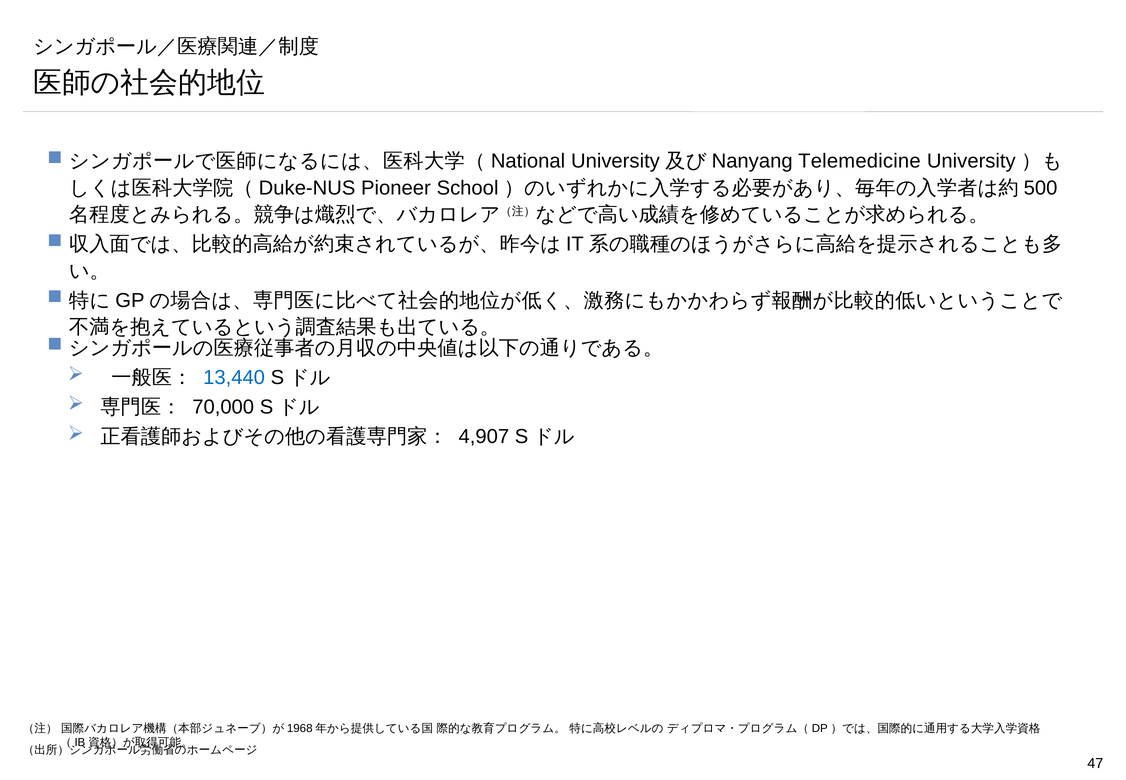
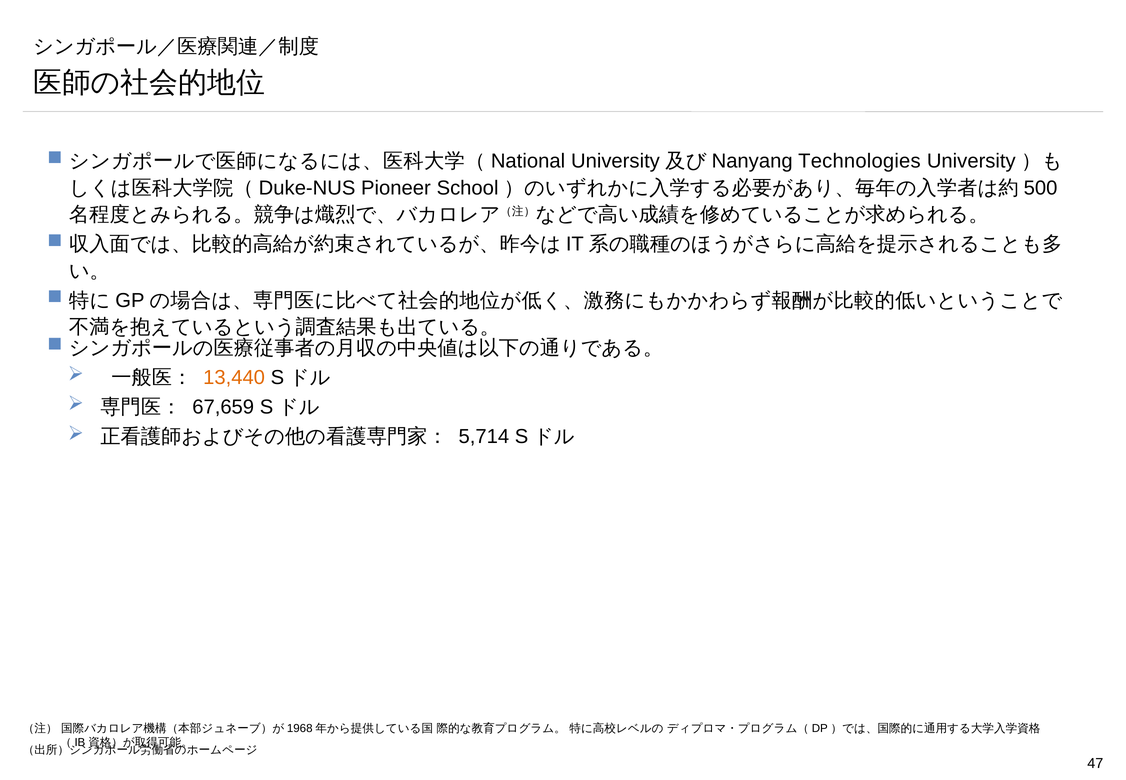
Telemedicine: Telemedicine -> Technologies
13,440 colour: blue -> orange
70,000: 70,000 -> 67,659
4,907: 4,907 -> 5,714
